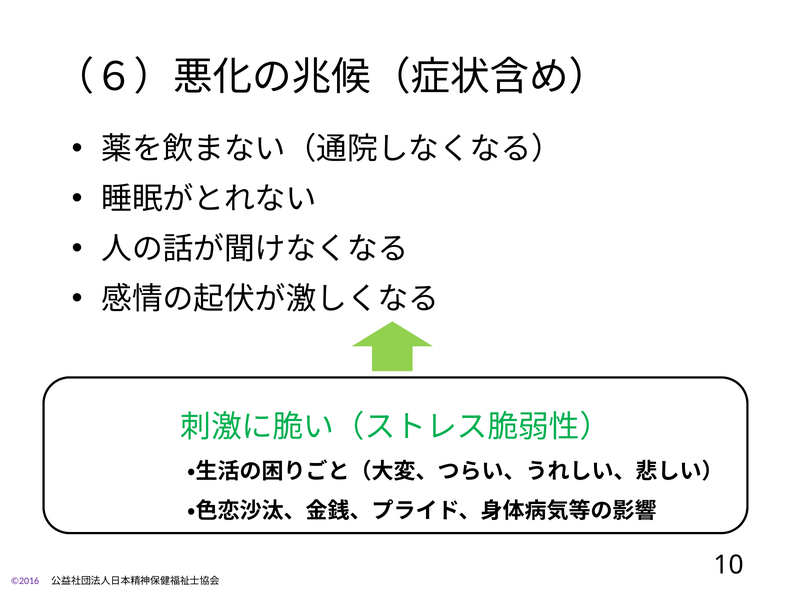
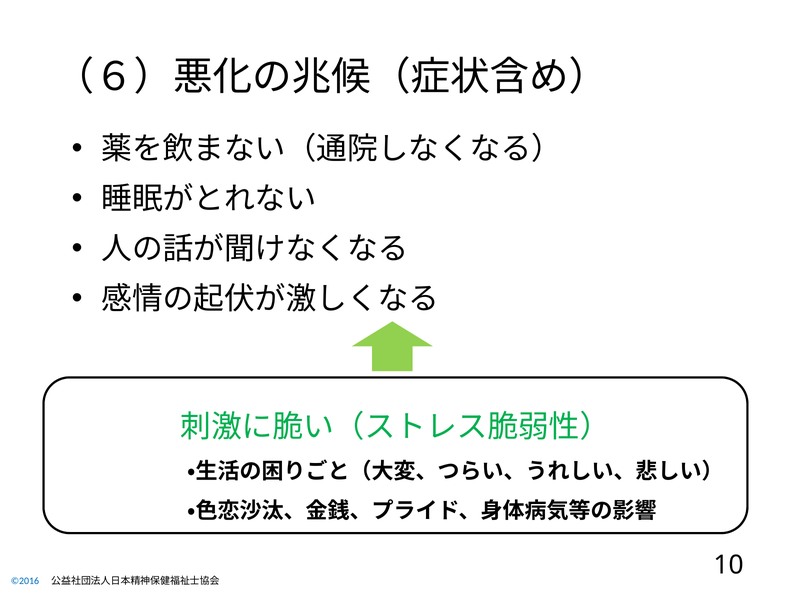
©2016 colour: purple -> blue
